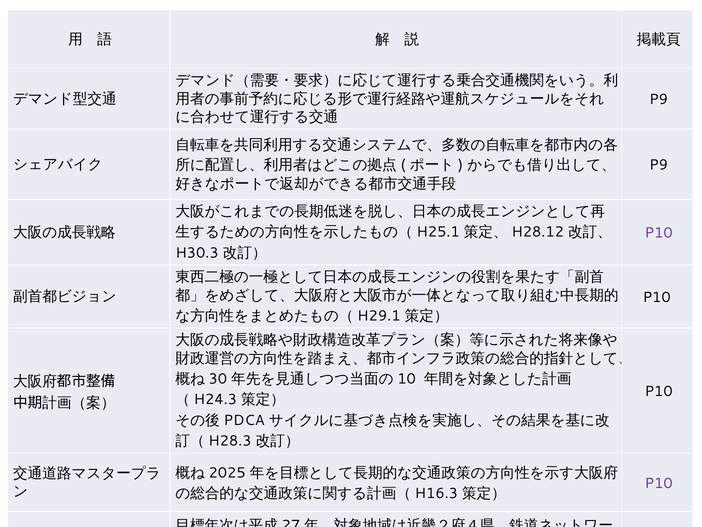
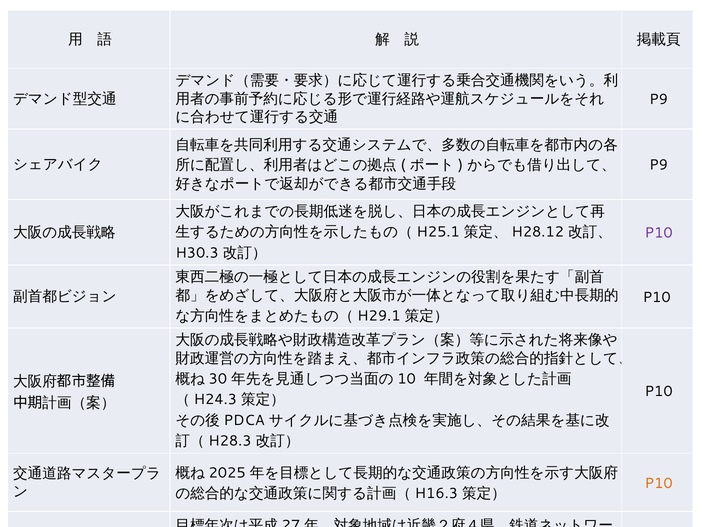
P10 at (659, 483) colour: purple -> orange
